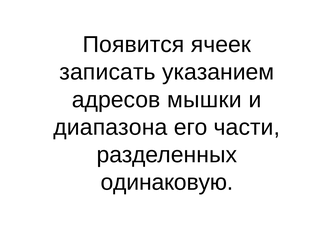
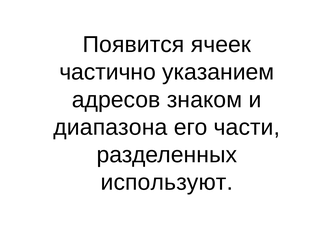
записать: записать -> частично
мышки: мышки -> знаком
одинаковую: одинаковую -> используют
